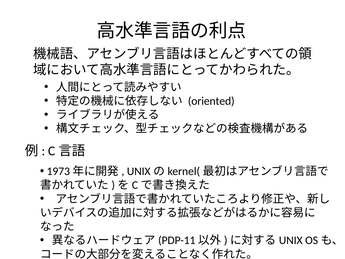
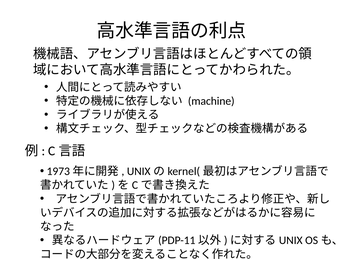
oriented: oriented -> machine
